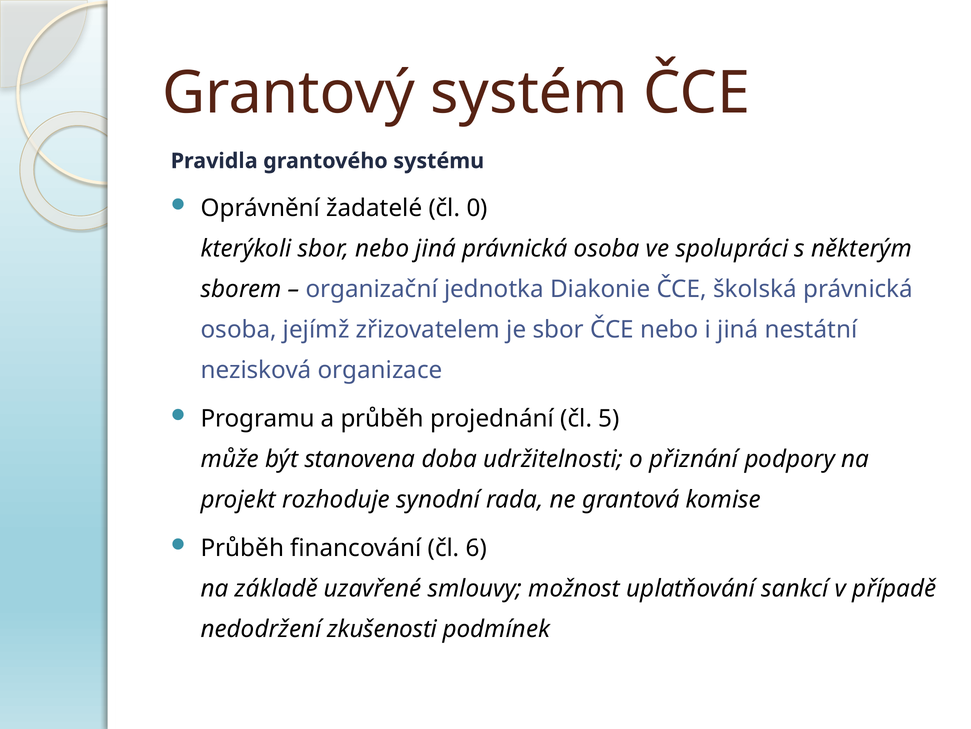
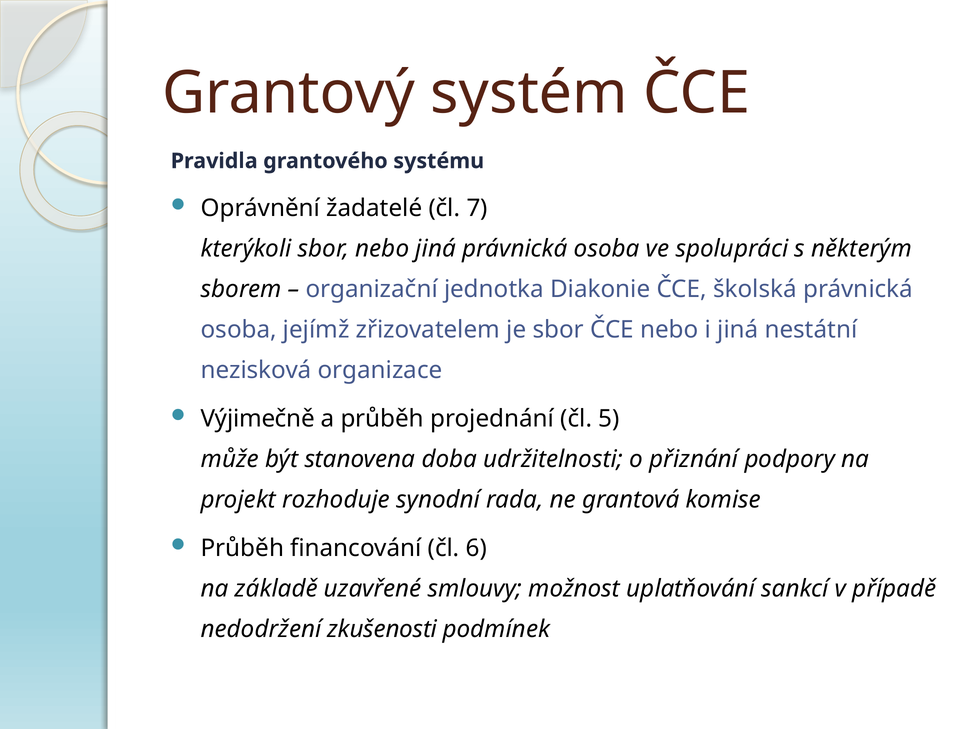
0: 0 -> 7
Programu: Programu -> Výjimečně
